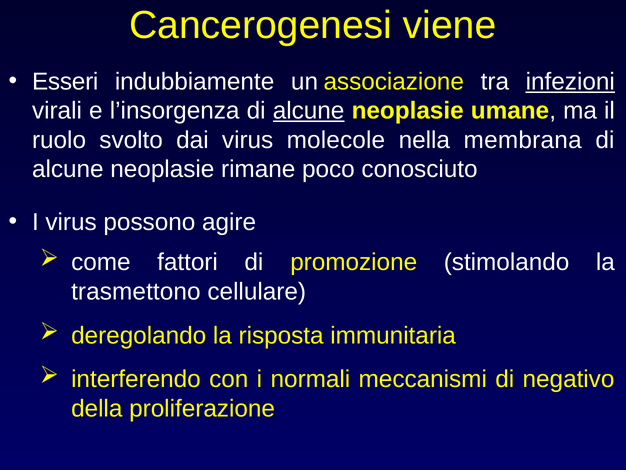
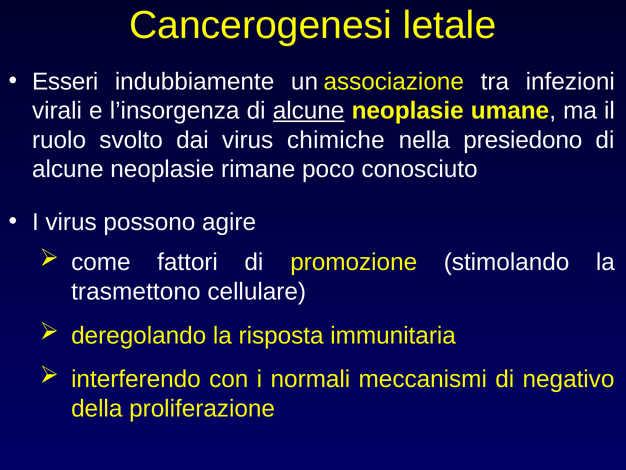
viene: viene -> letale
infezioni underline: present -> none
molecole: molecole -> chimiche
membrana: membrana -> presiedono
